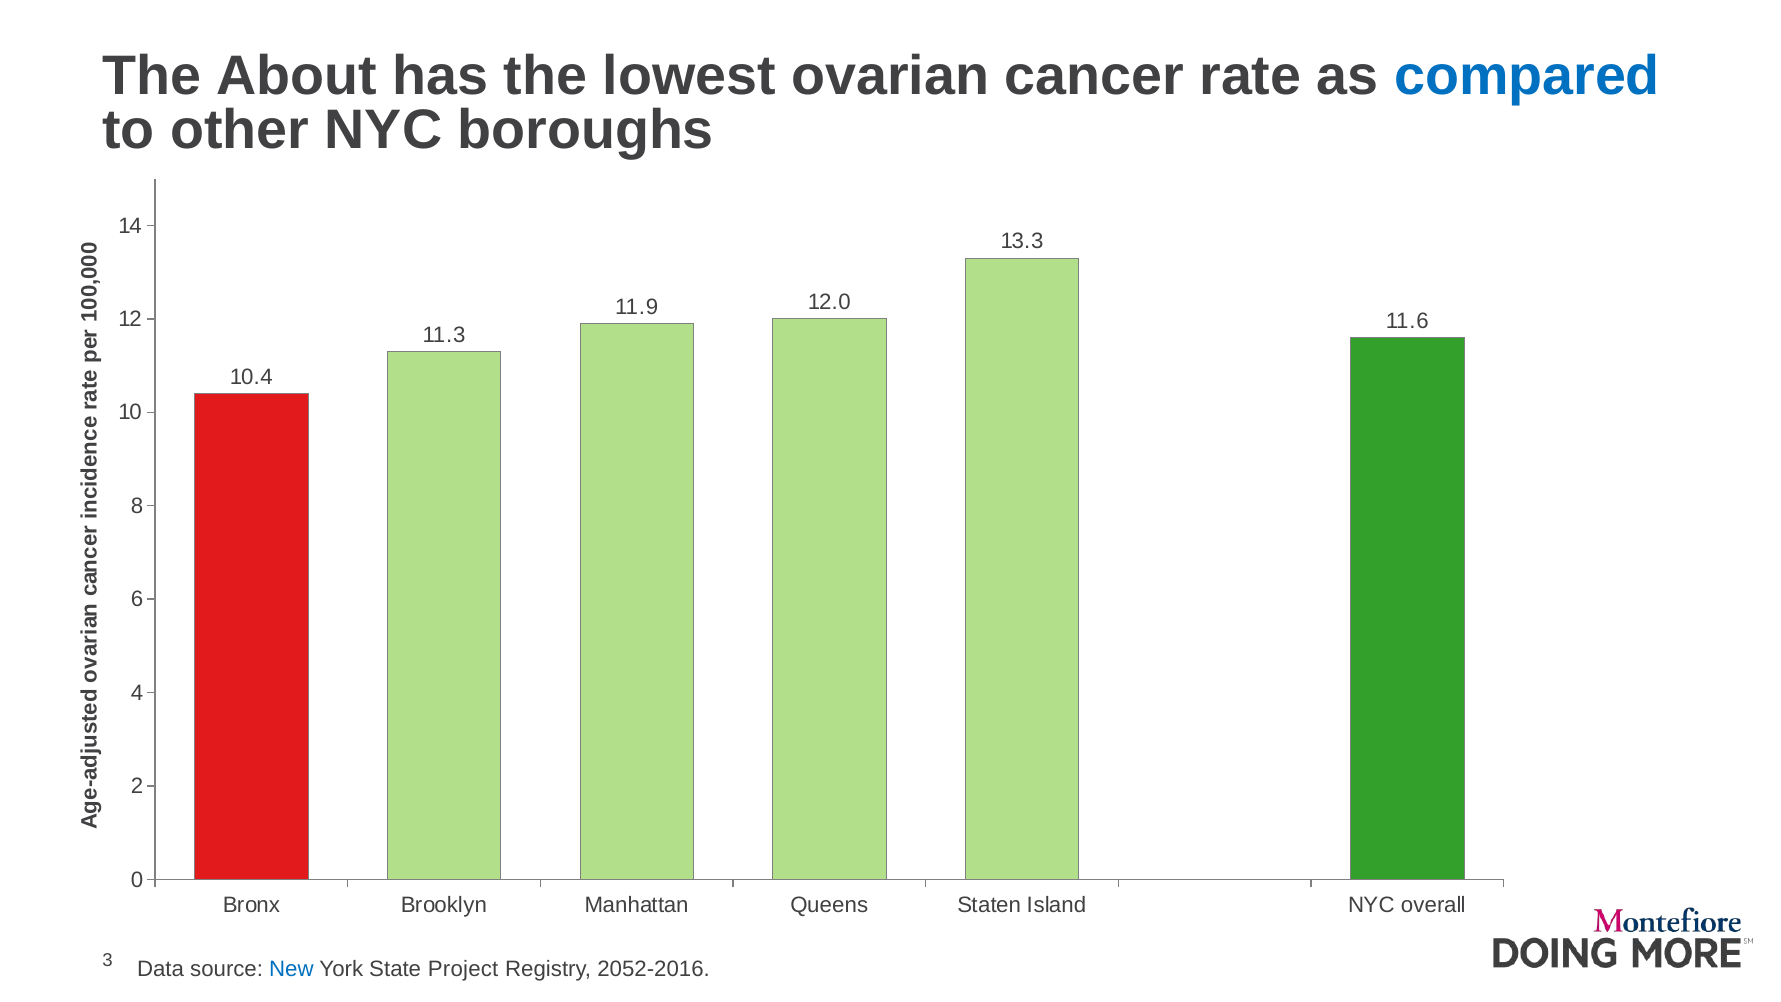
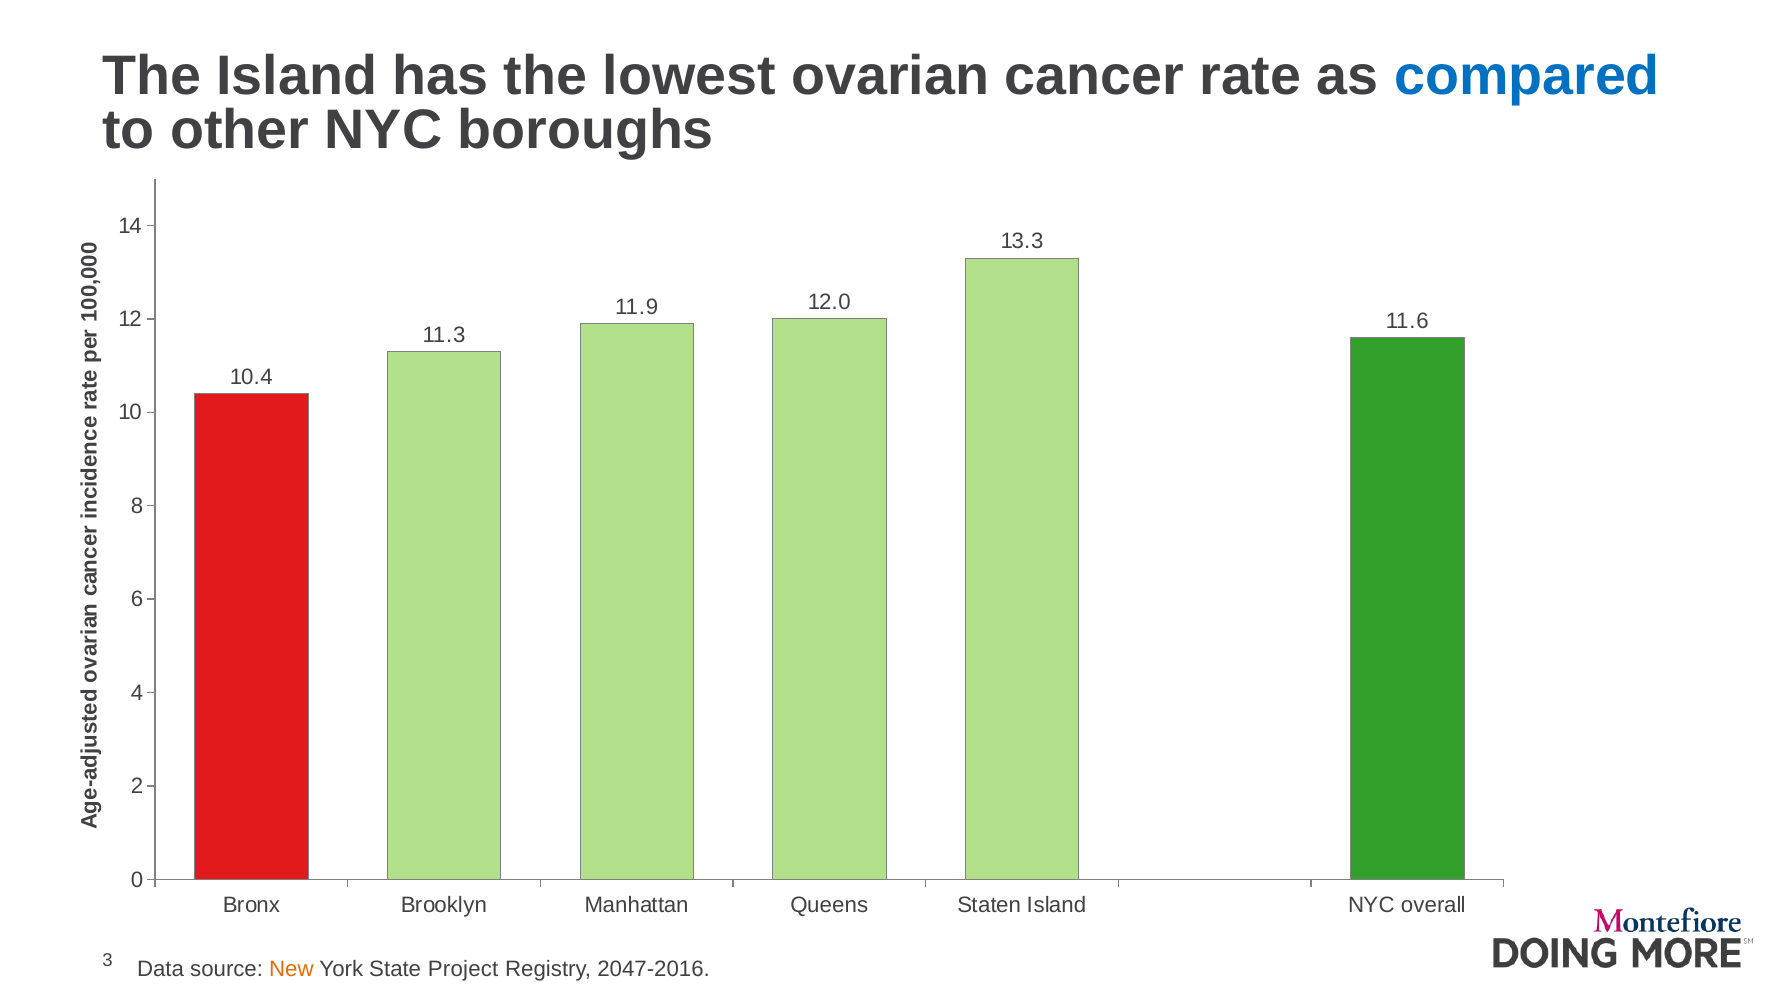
The About: About -> Island
New colour: blue -> orange
2052-2016: 2052-2016 -> 2047-2016
